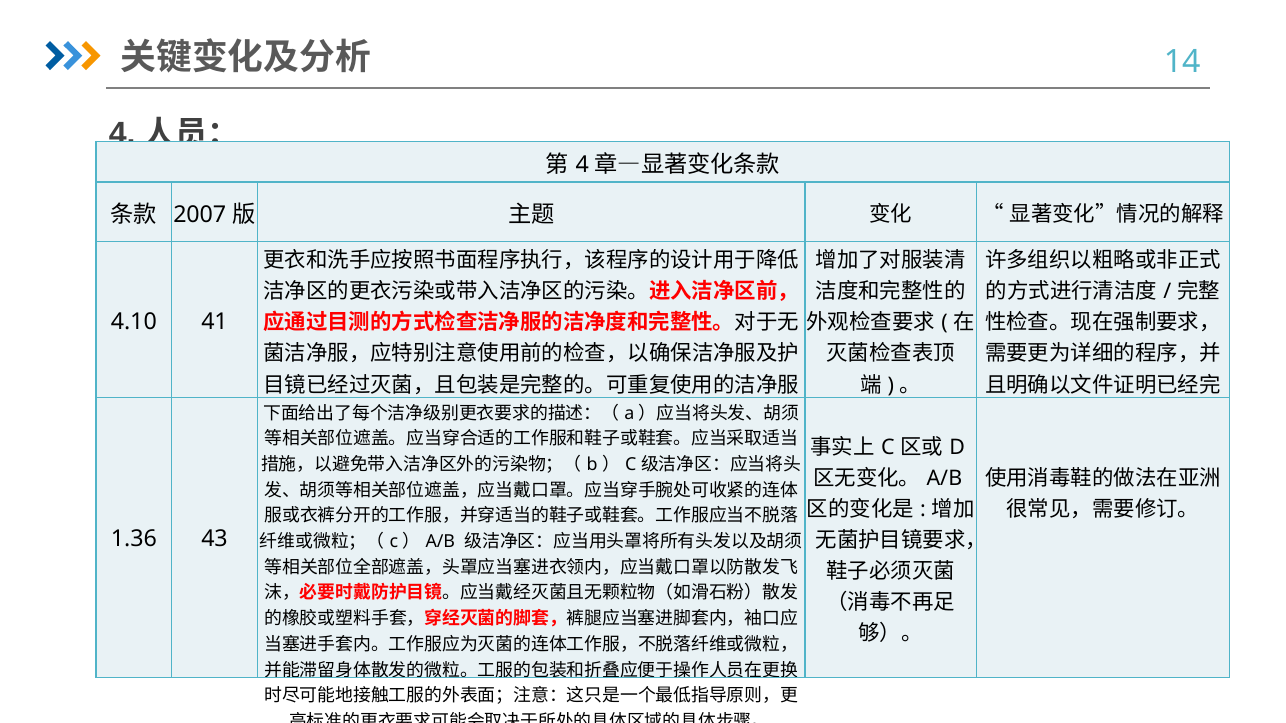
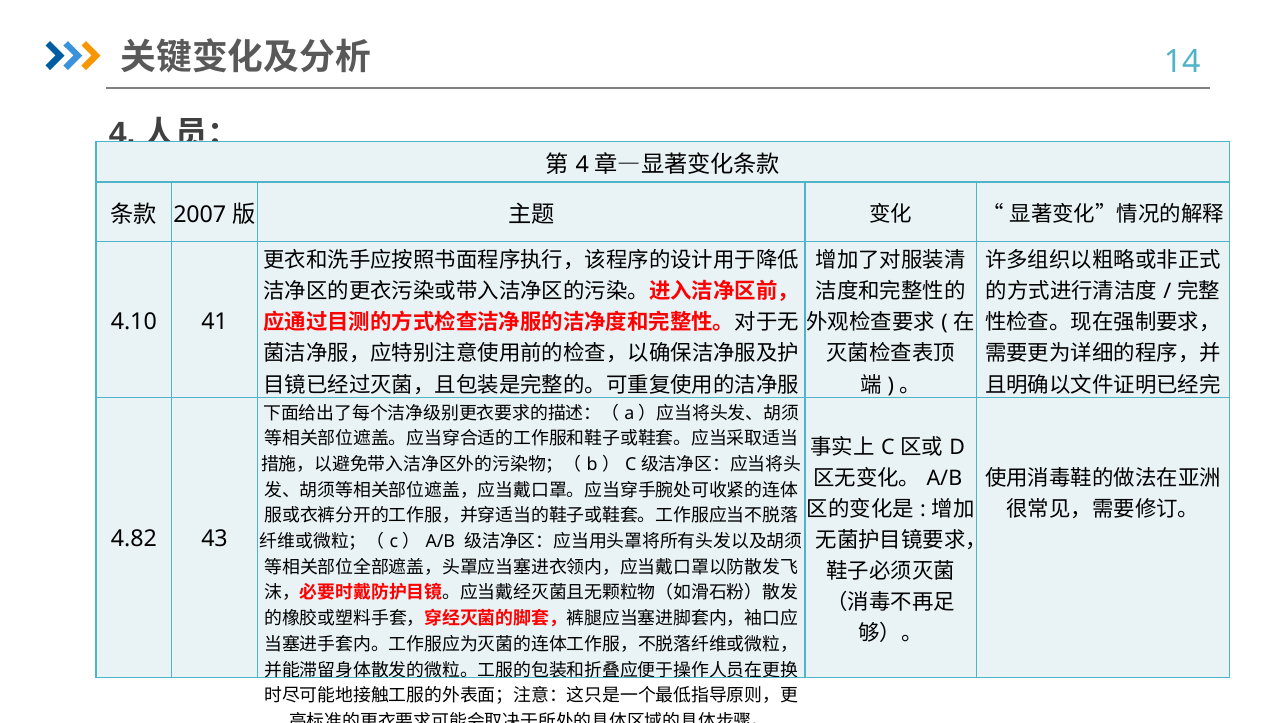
1.36: 1.36 -> 4.82
